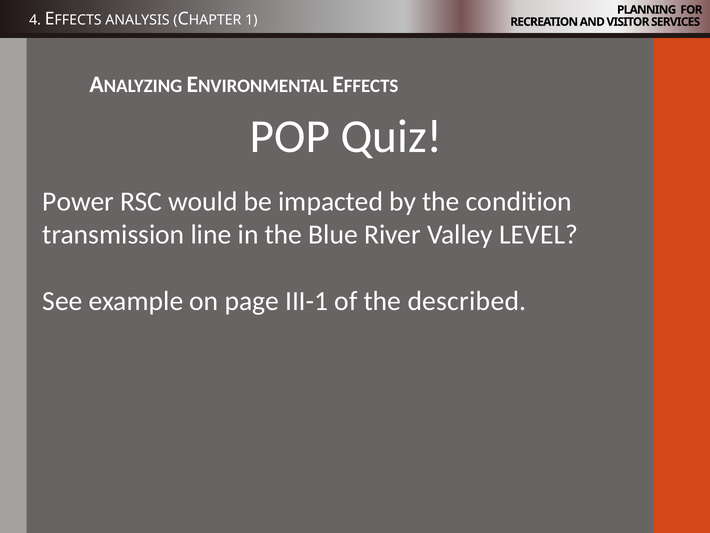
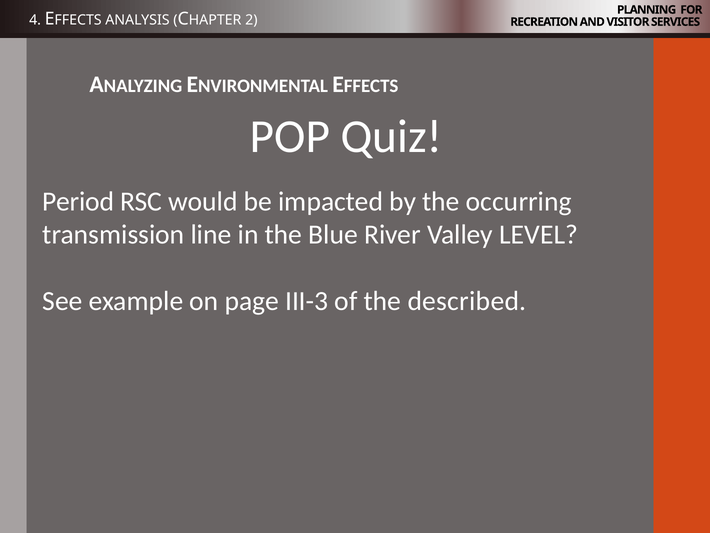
1: 1 -> 2
Power: Power -> Period
condition: condition -> occurring
III-1: III-1 -> III-3
